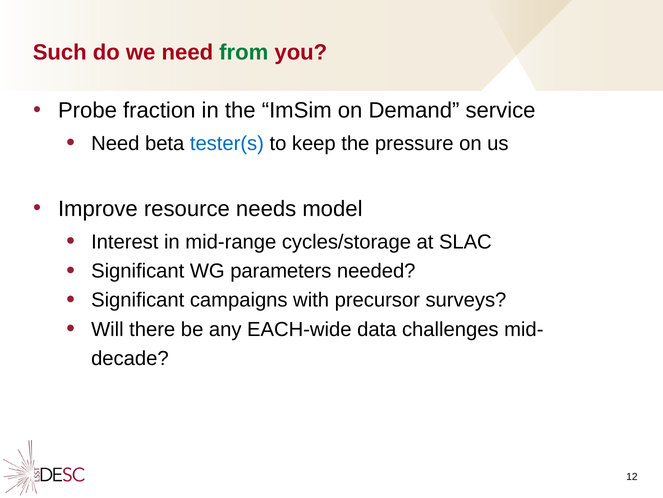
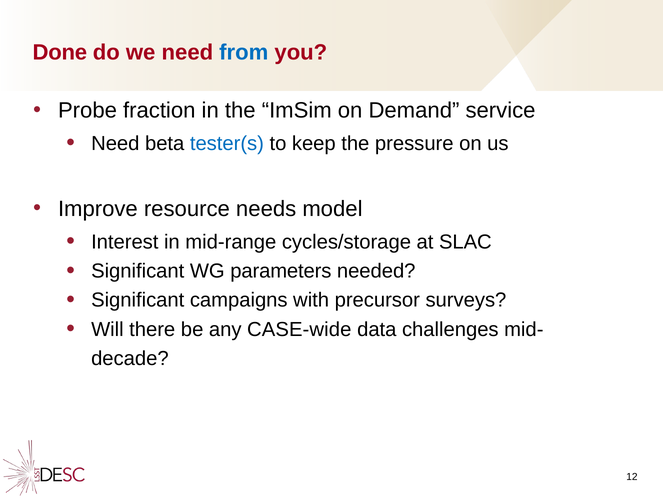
Such: Such -> Done
from colour: green -> blue
EACH-wide: EACH-wide -> CASE-wide
